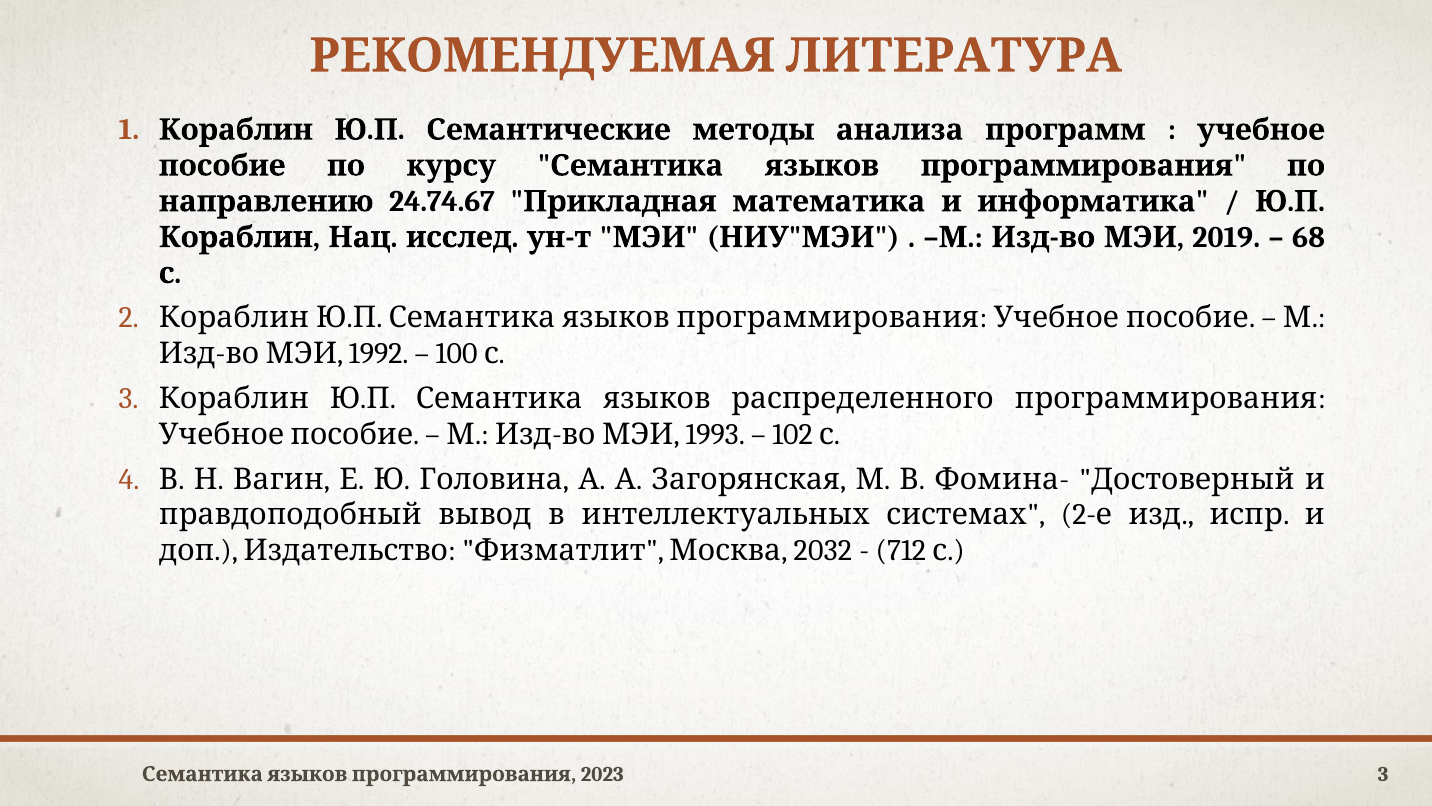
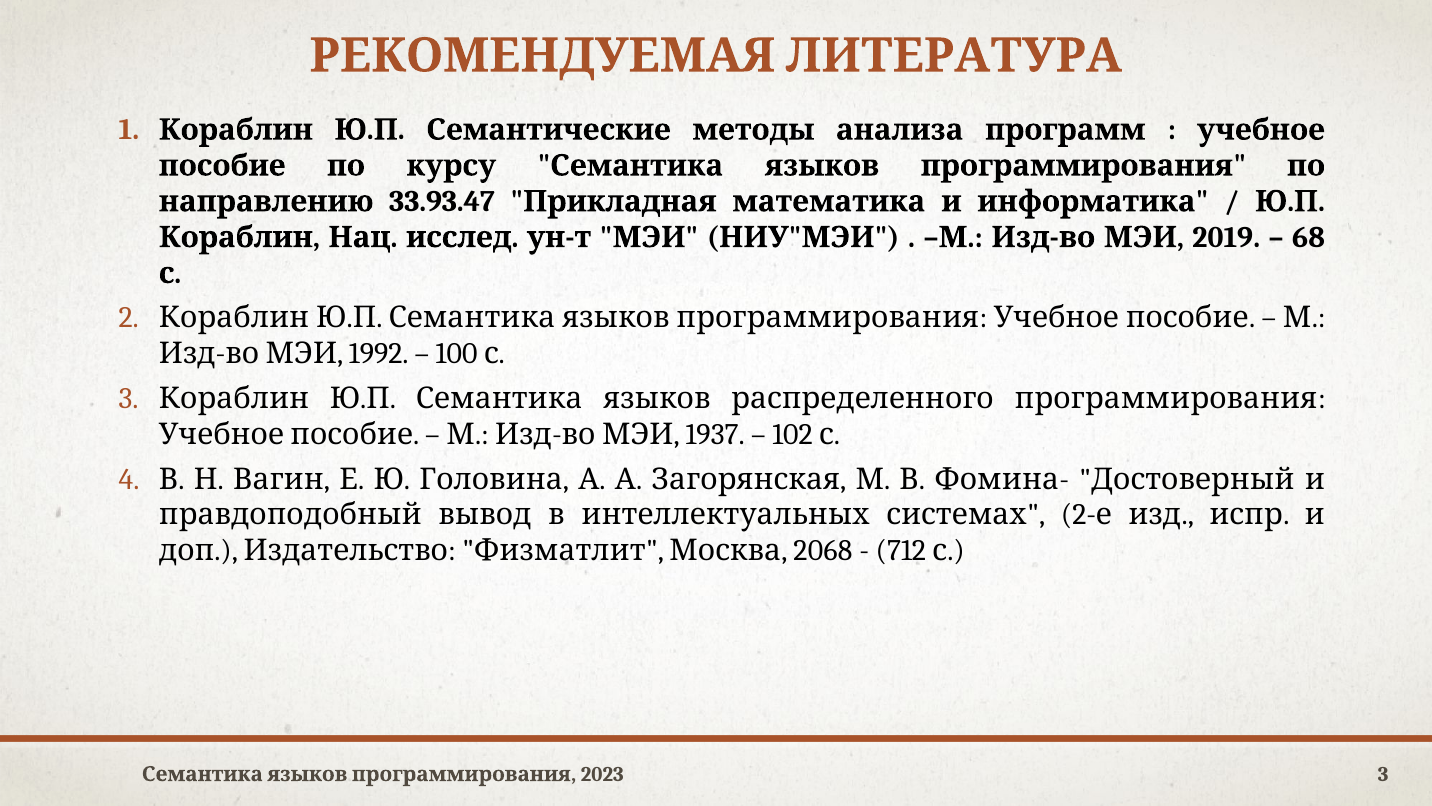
24.74.67: 24.74.67 -> 33.93.47
1993: 1993 -> 1937
2032: 2032 -> 2068
